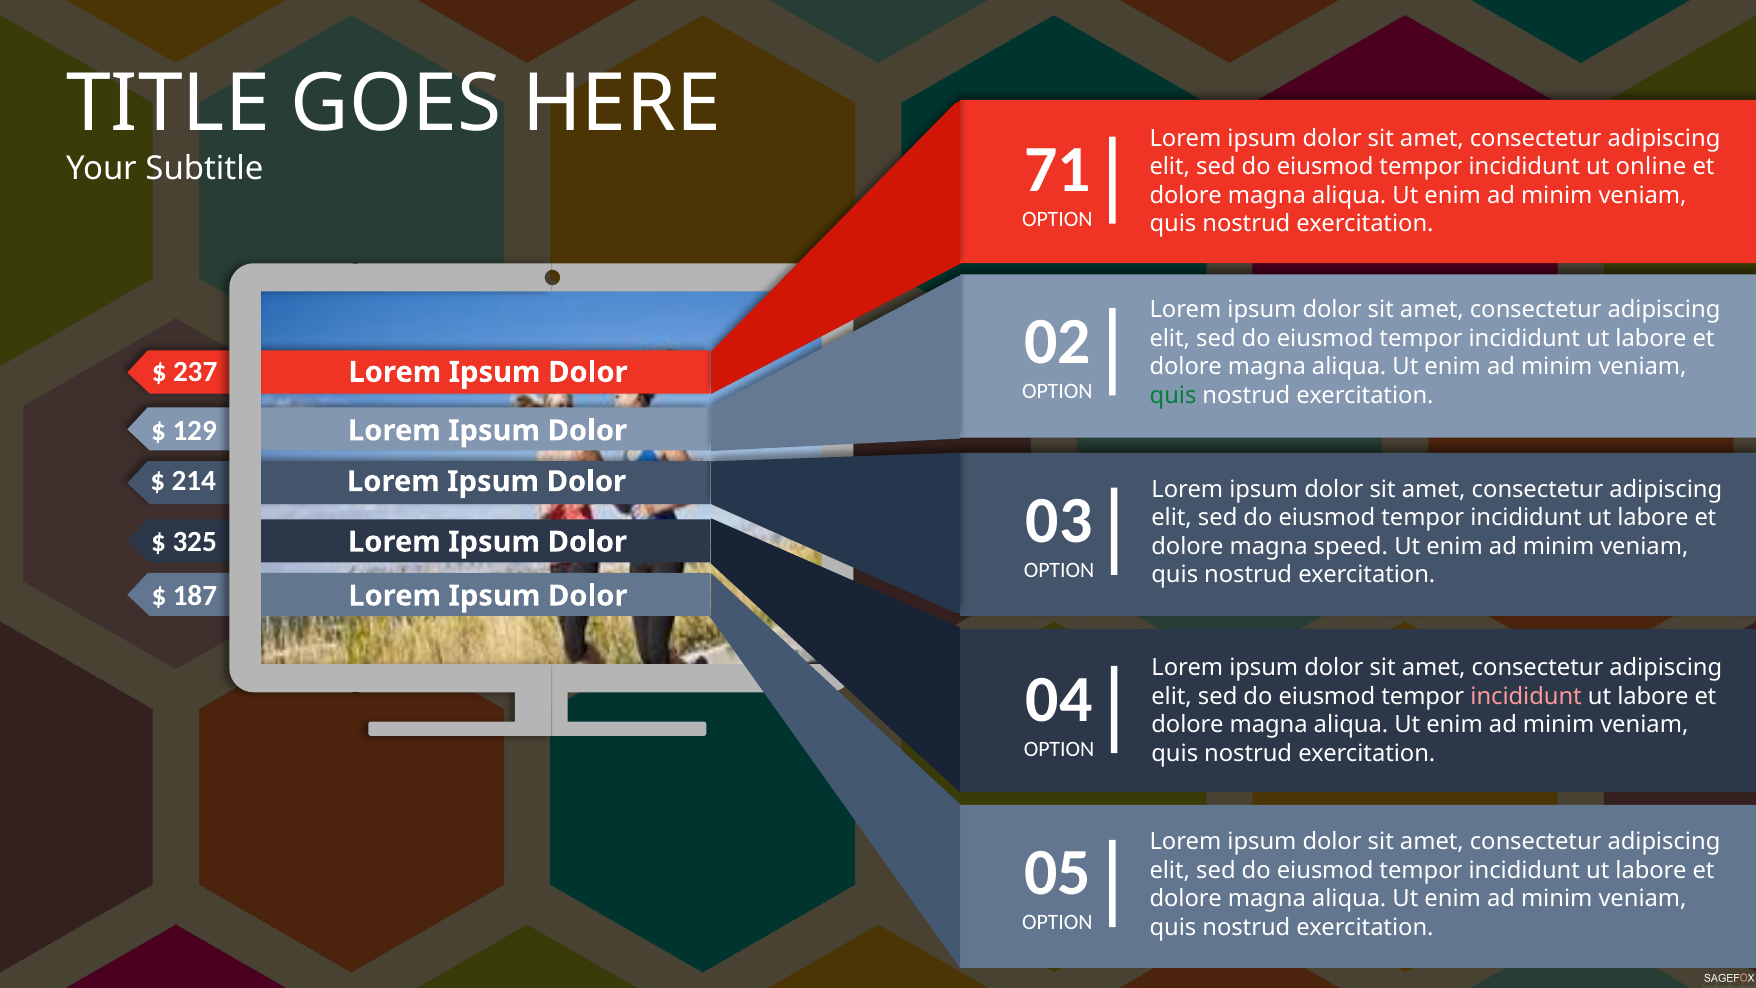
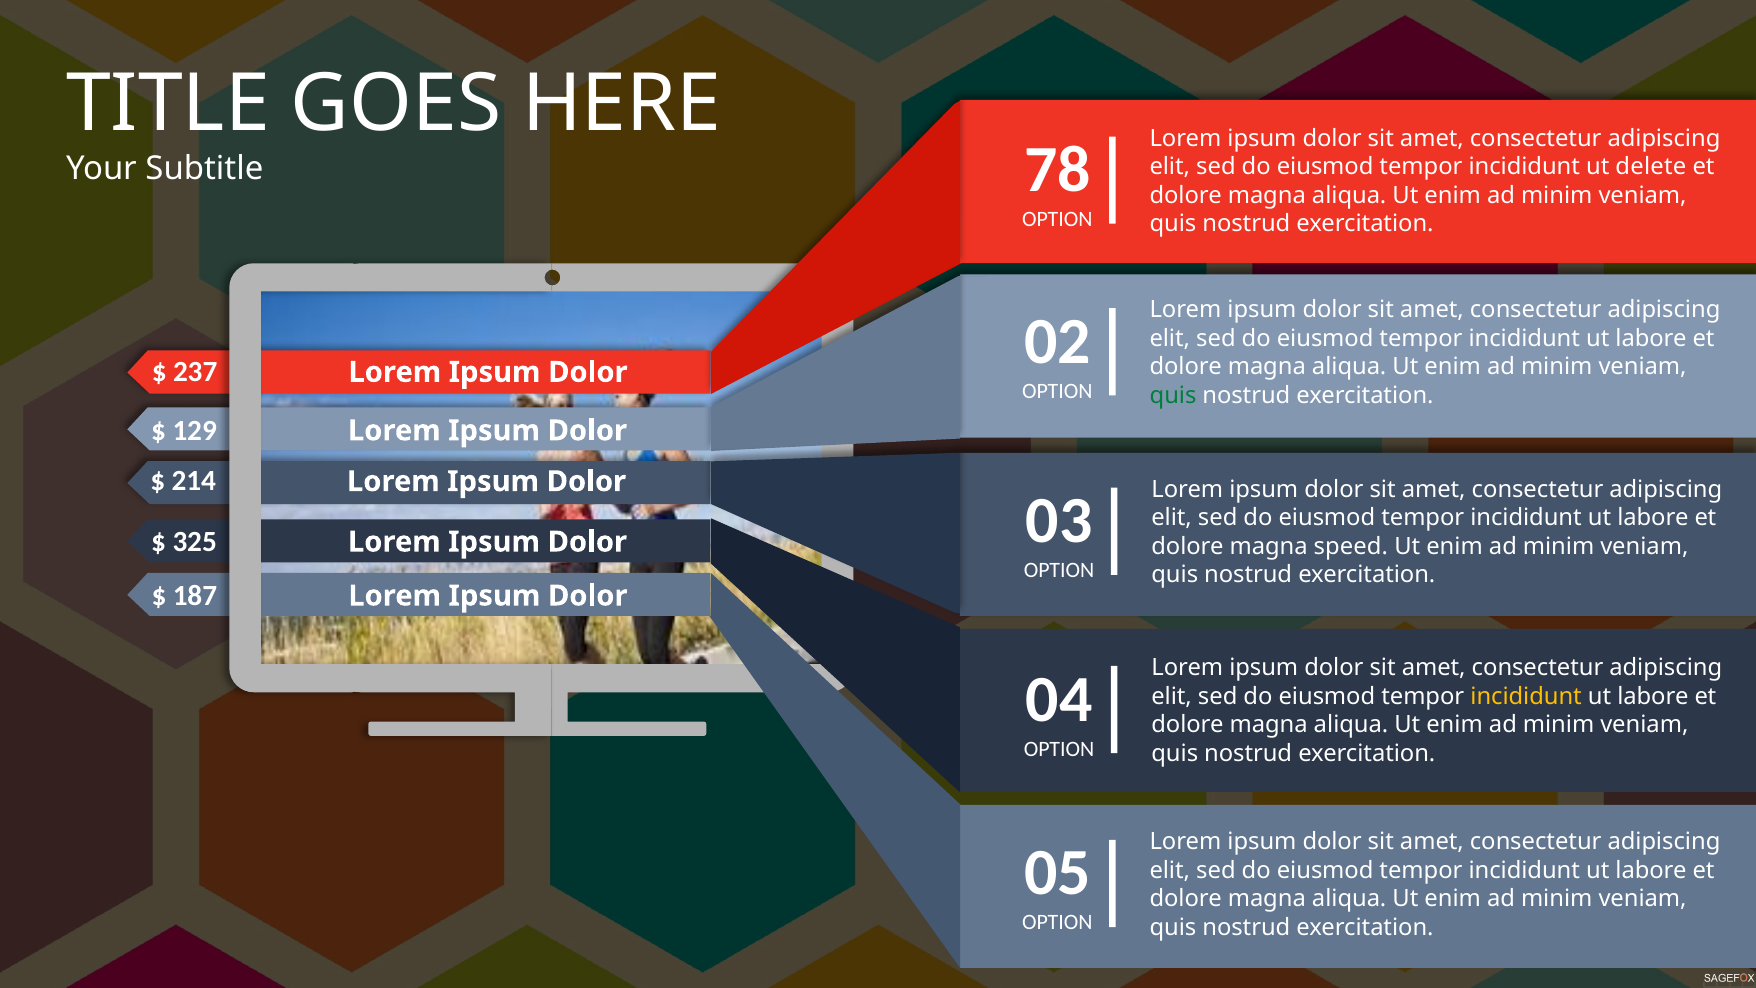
71: 71 -> 78
online: online -> delete
incididunt at (1526, 696) colour: pink -> yellow
